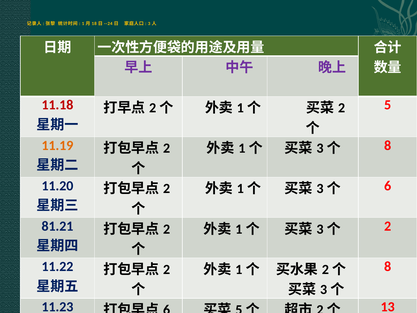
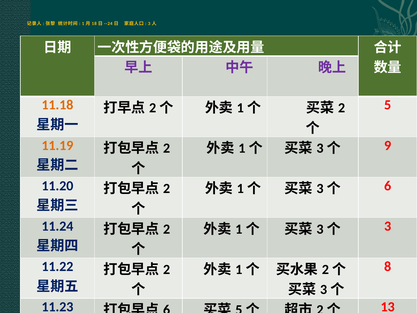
11.18 colour: red -> orange
8 at (388, 145): 8 -> 9
81.21: 81.21 -> 11.24
2 at (388, 226): 2 -> 3
